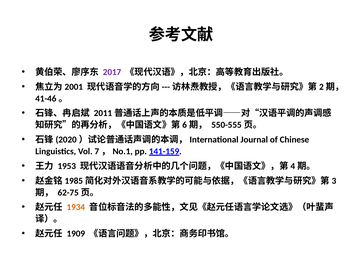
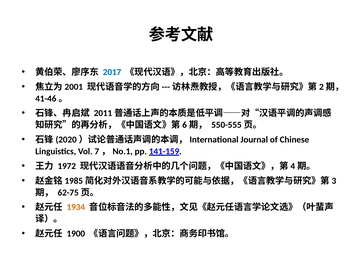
2017 colour: purple -> blue
1953: 1953 -> 1972
1909: 1909 -> 1900
